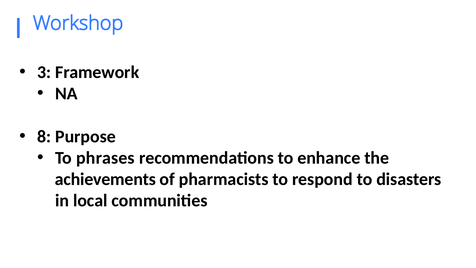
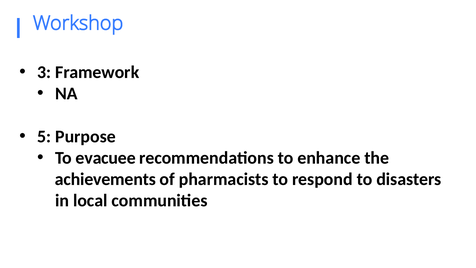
8: 8 -> 5
phrases: phrases -> evacuee
